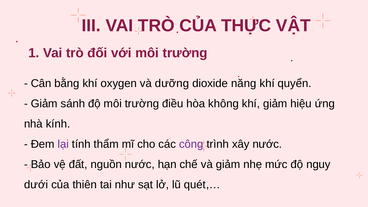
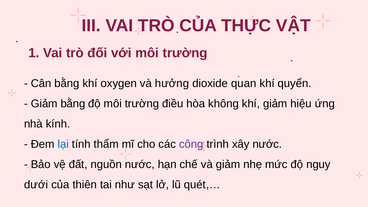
dưỡng: dưỡng -> hưởng
năng: năng -> quan
Giảm sánh: sánh -> bằng
lại colour: purple -> blue
